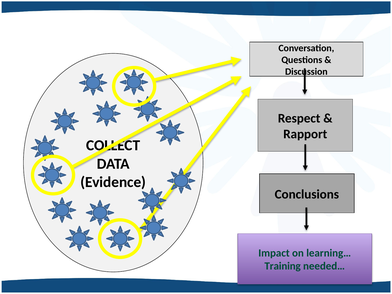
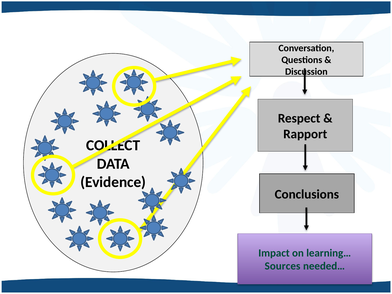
Training: Training -> Sources
